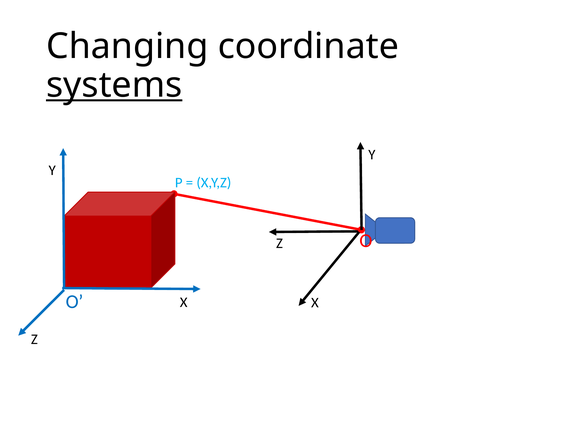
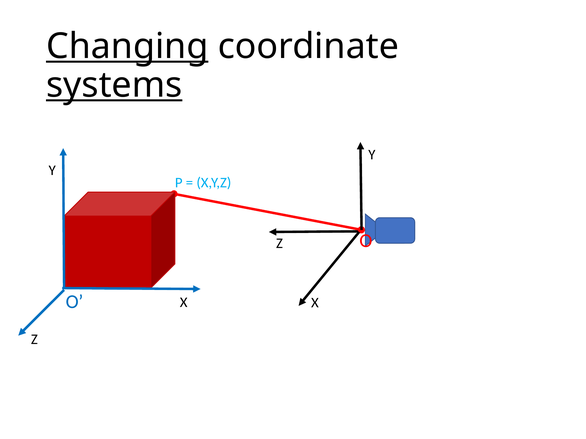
Changing underline: none -> present
